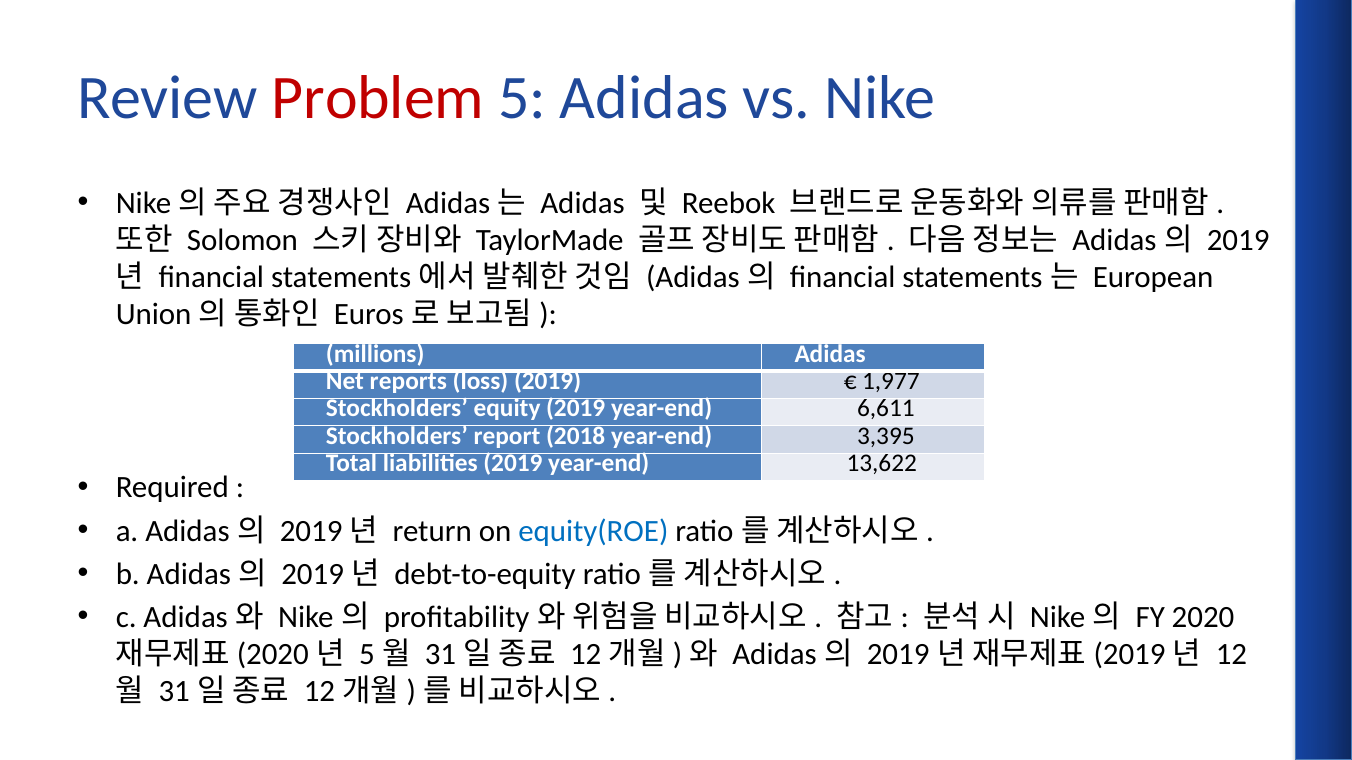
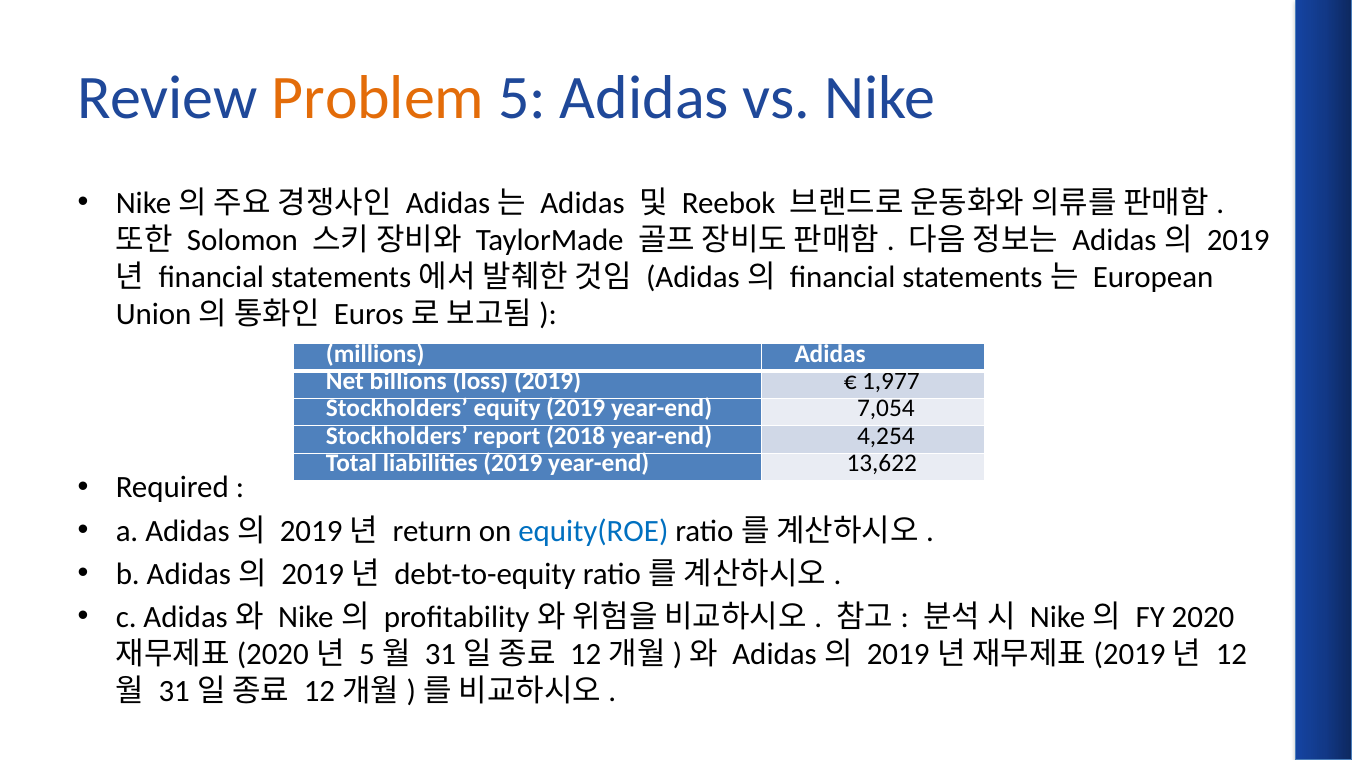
Problem colour: red -> orange
reports: reports -> billions
6,611: 6,611 -> 7,054
3,395: 3,395 -> 4,254
